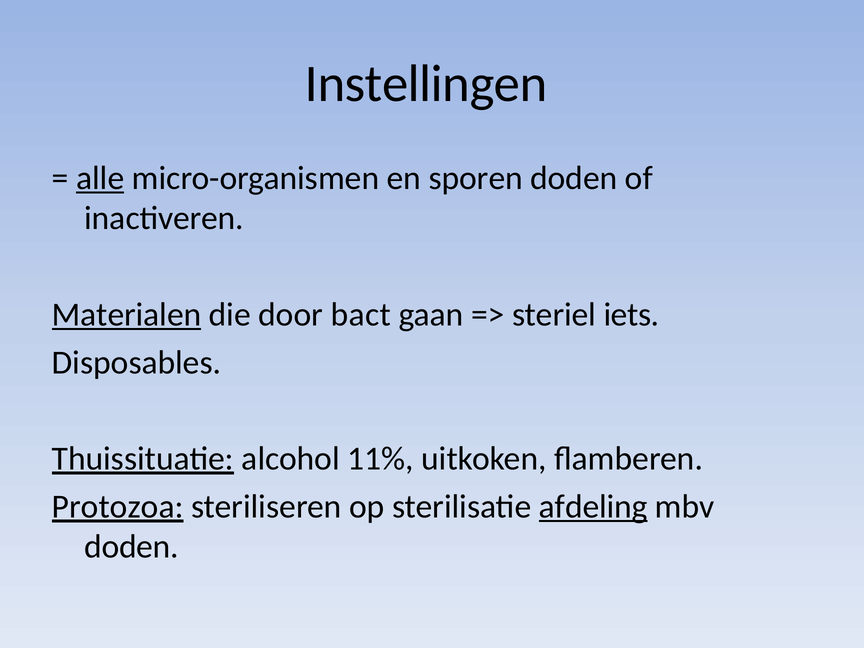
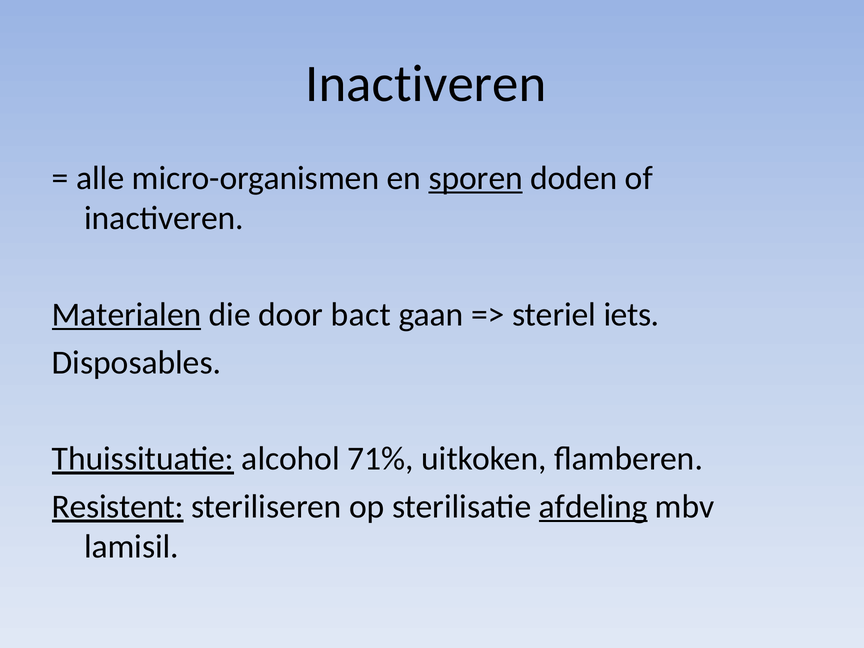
Instellingen at (426, 84): Instellingen -> Inactiveren
alle underline: present -> none
sporen underline: none -> present
11%: 11% -> 71%
Protozoa: Protozoa -> Resistent
doden at (132, 547): doden -> lamisil
